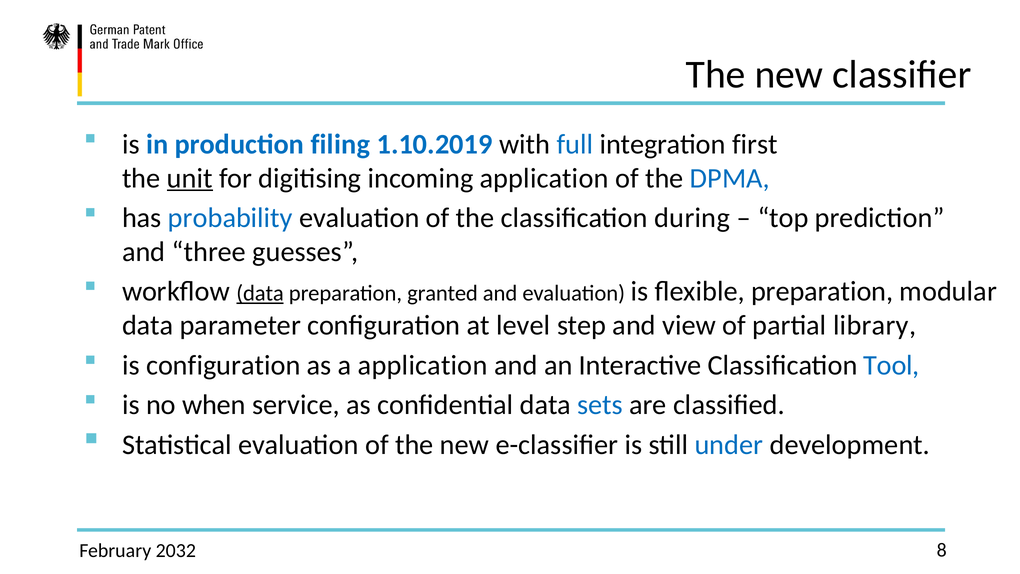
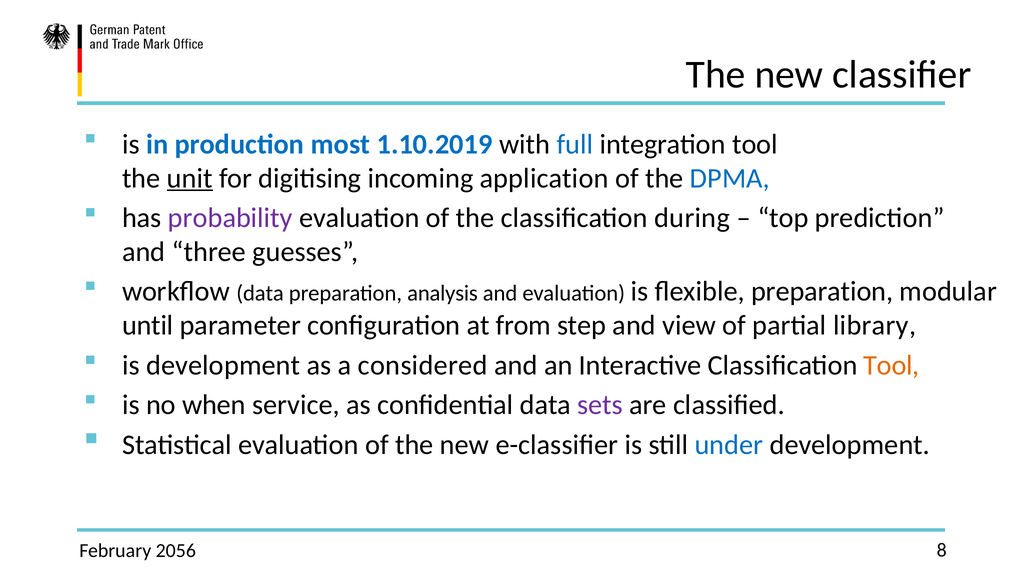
filing: filing -> most
integration first: first -> tool
probability colour: blue -> purple
data at (260, 293) underline: present -> none
granted: granted -> analysis
data at (148, 325): data -> until
level: level -> from
is configuration: configuration -> development
a application: application -> considered
Tool at (891, 365) colour: blue -> orange
sets colour: blue -> purple
2032: 2032 -> 2056
